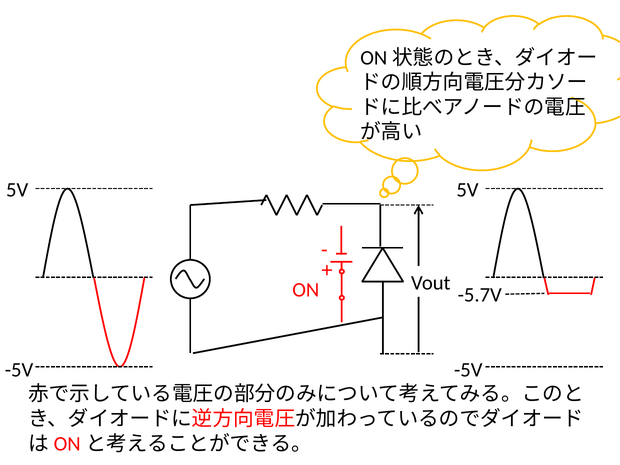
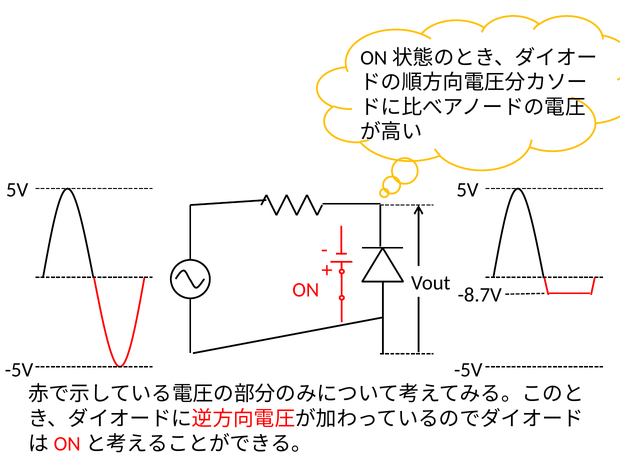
-5.7V: -5.7V -> -8.7V
